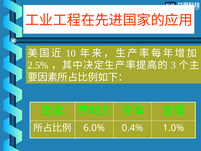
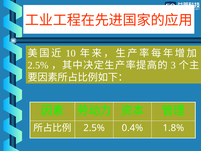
6.0% at (94, 128): 6.0% -> 2.5%
1.0%: 1.0% -> 1.8%
